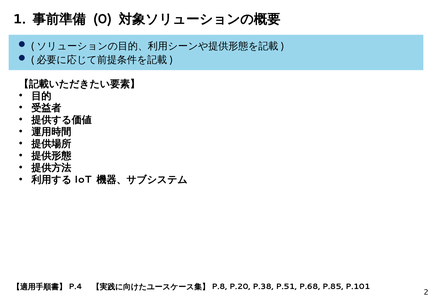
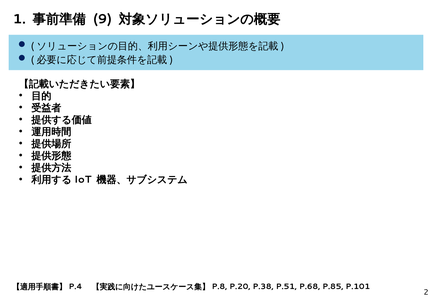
0: 0 -> 9
